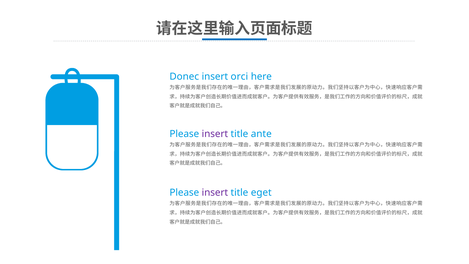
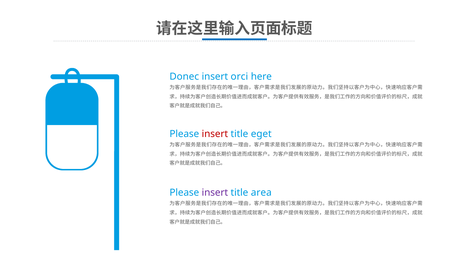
insert at (215, 134) colour: purple -> red
ante: ante -> eget
eget: eget -> area
